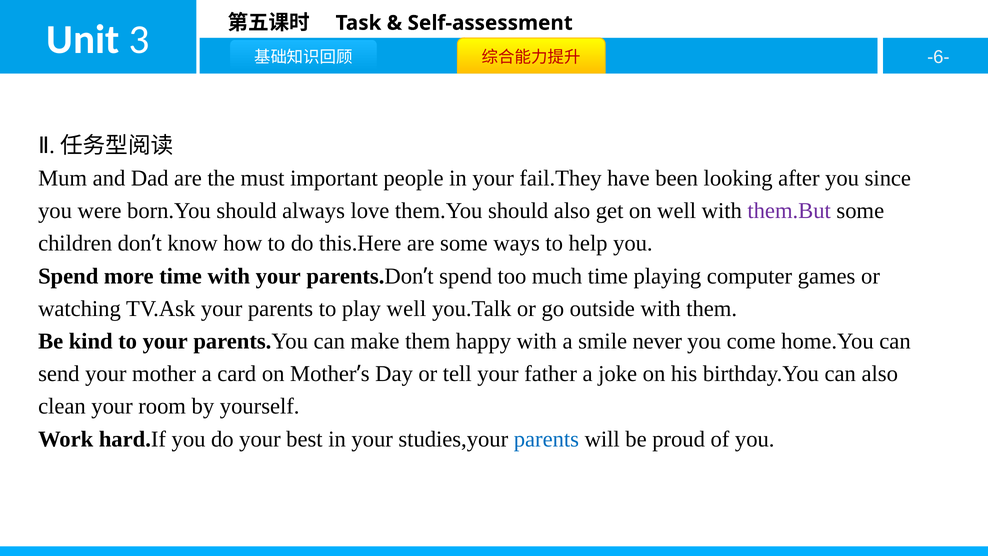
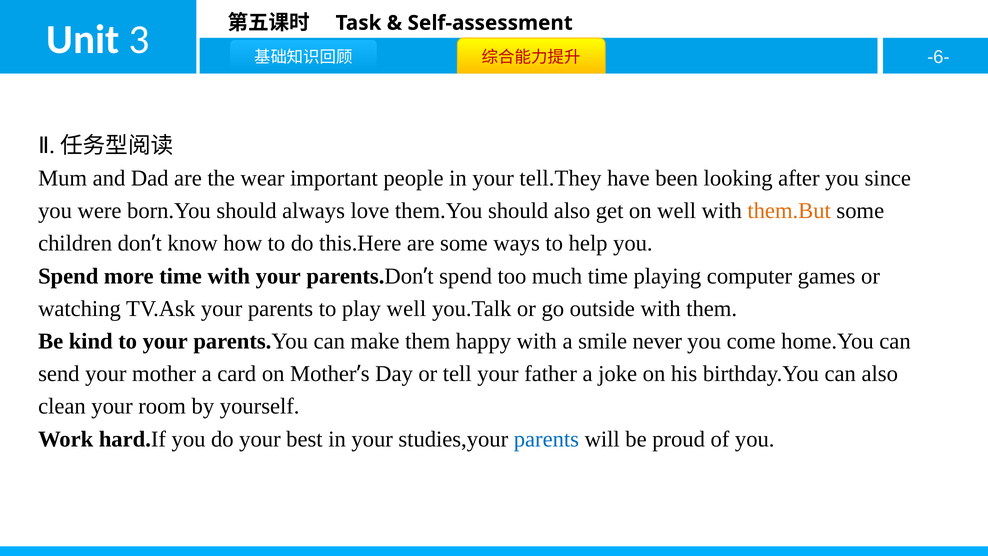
must: must -> wear
fail.They: fail.They -> tell.They
them.But colour: purple -> orange
